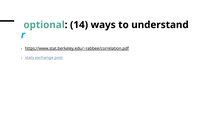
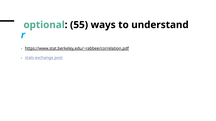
14: 14 -> 55
